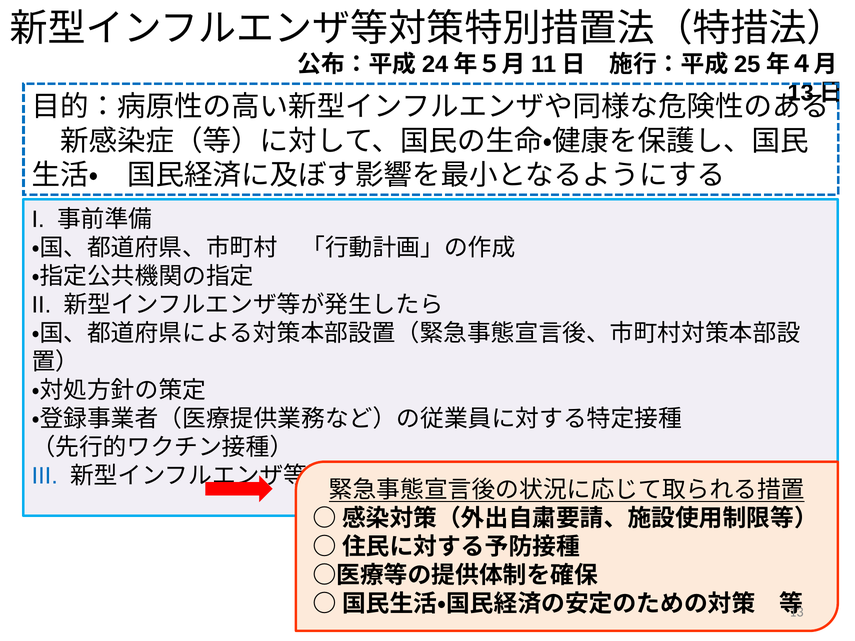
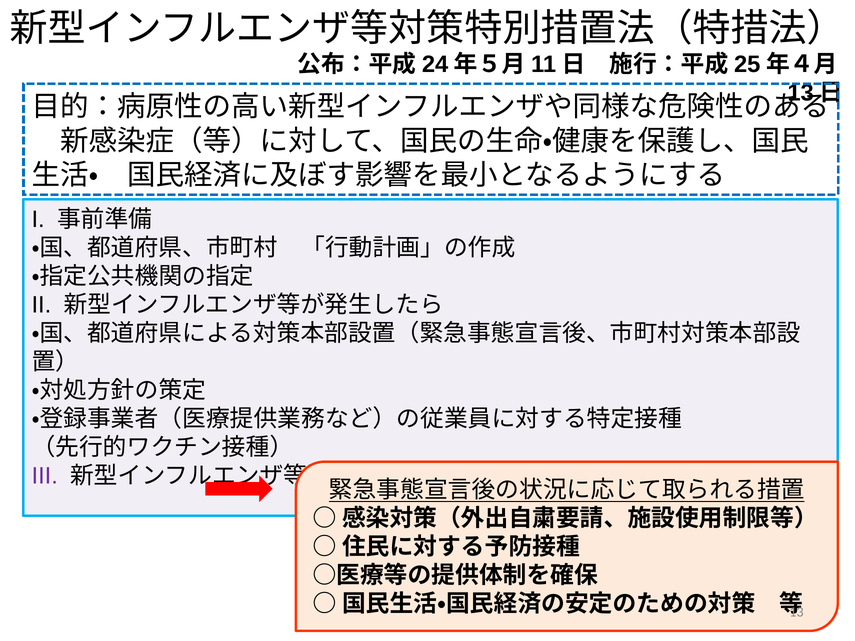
III colour: blue -> purple
